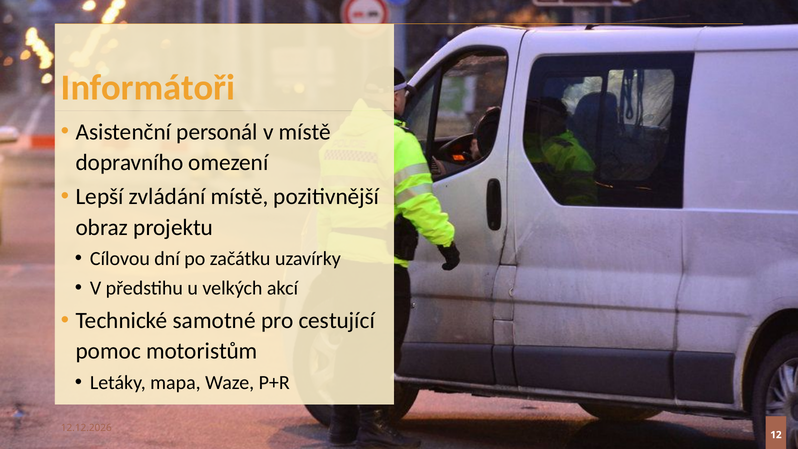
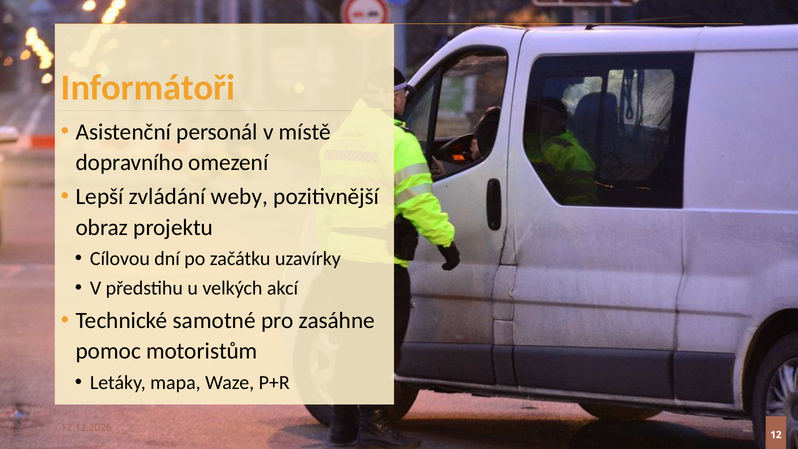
zvládání místě: místě -> weby
cestující: cestující -> zasáhne
